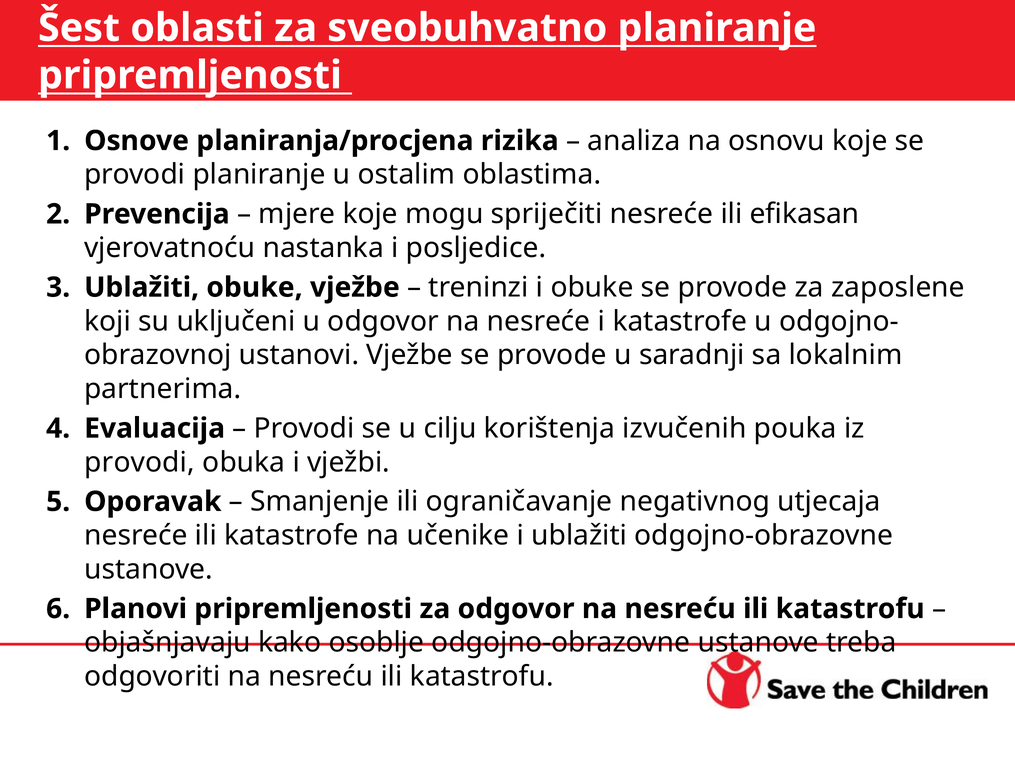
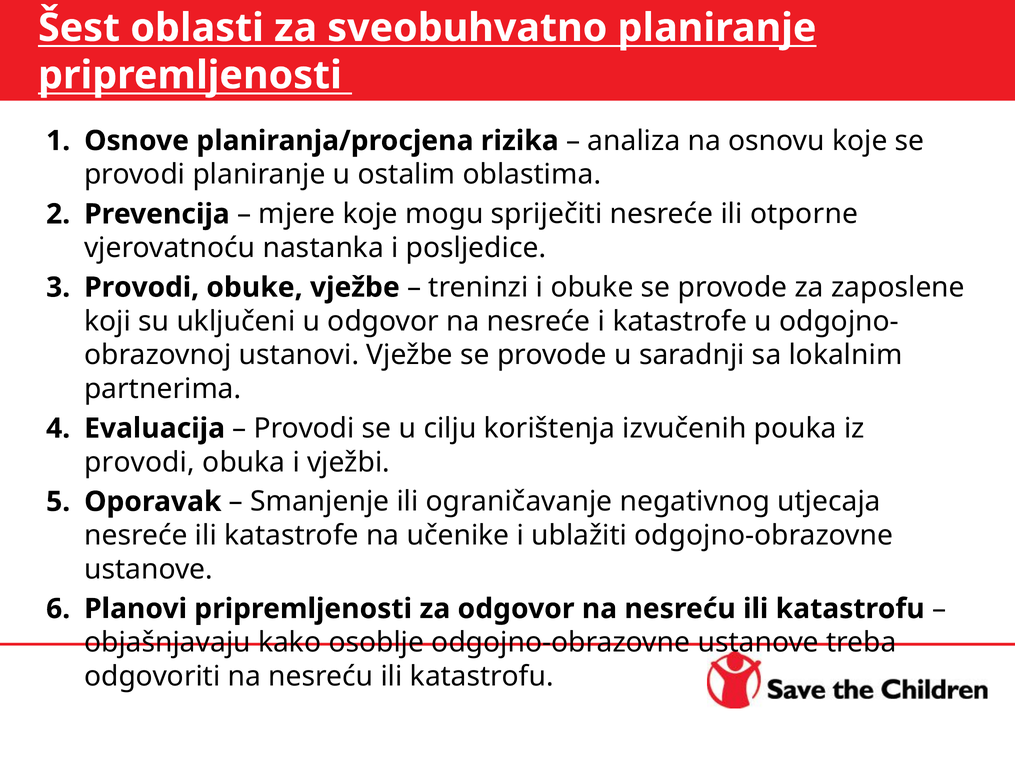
efikasan: efikasan -> otporne
Ublažiti at (142, 287): Ublažiti -> Provodi
